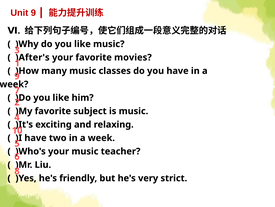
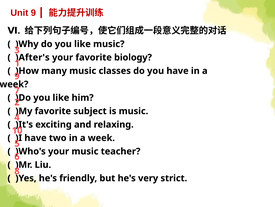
movies: movies -> biology
